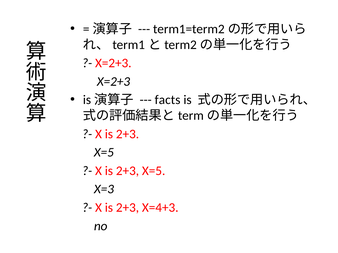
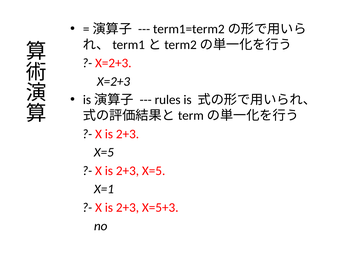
facts: facts -> rules
X=3: X=3 -> X=1
X=4+3: X=4+3 -> X=5+3
